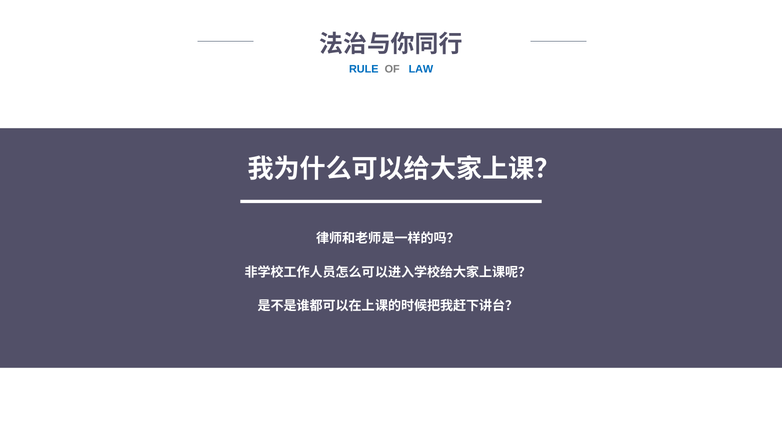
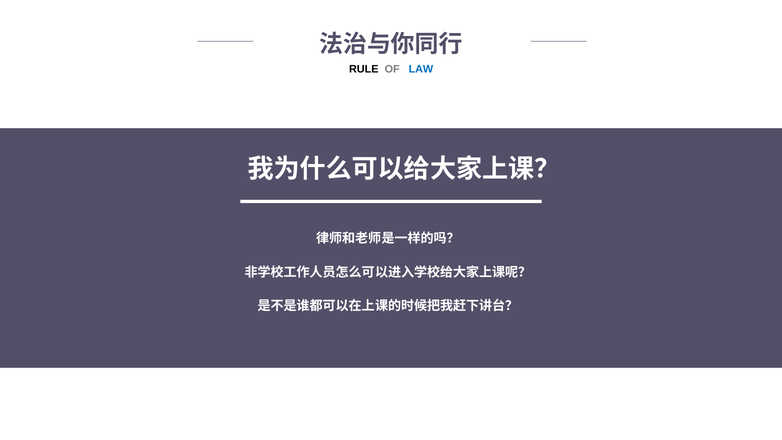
RULE colour: blue -> black
